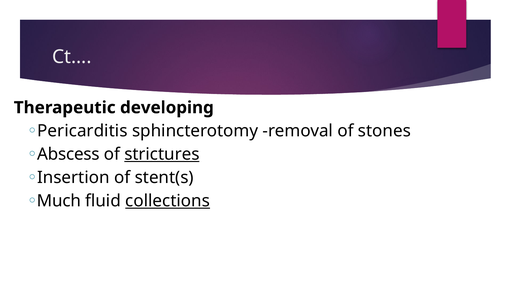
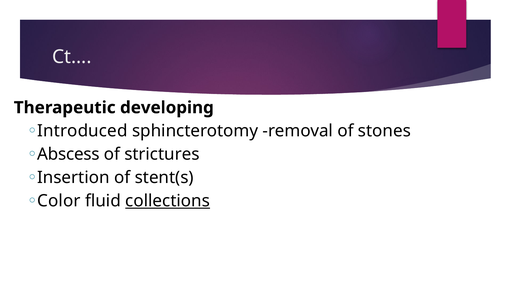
Pericarditis: Pericarditis -> Introduced
strictures underline: present -> none
Much: Much -> Color
